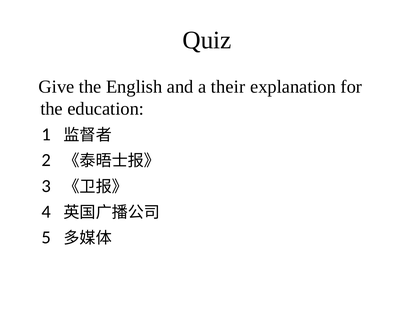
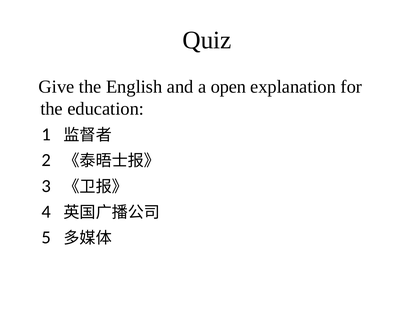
their: their -> open
